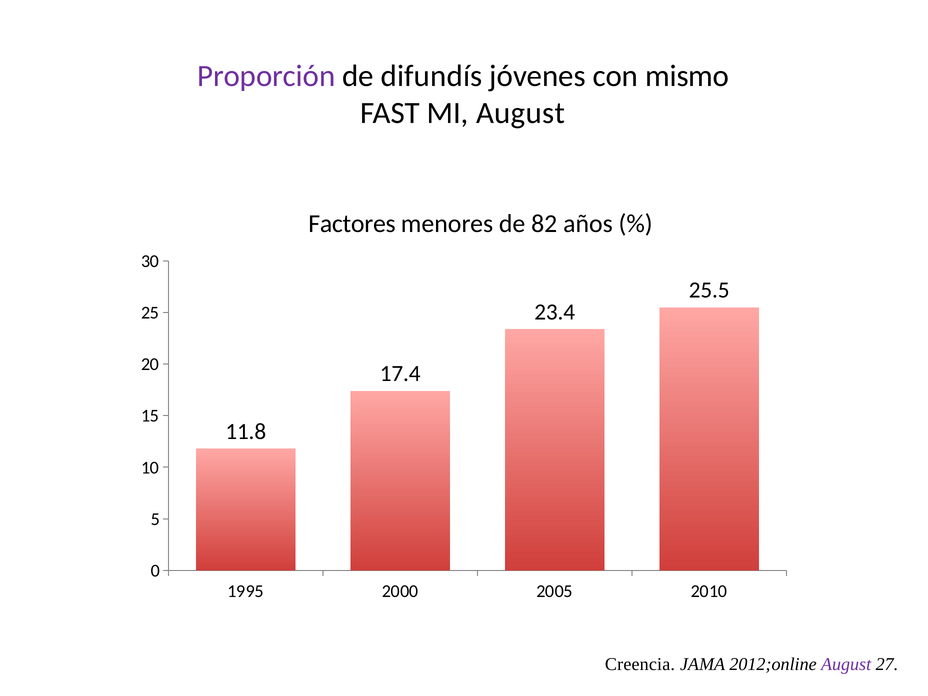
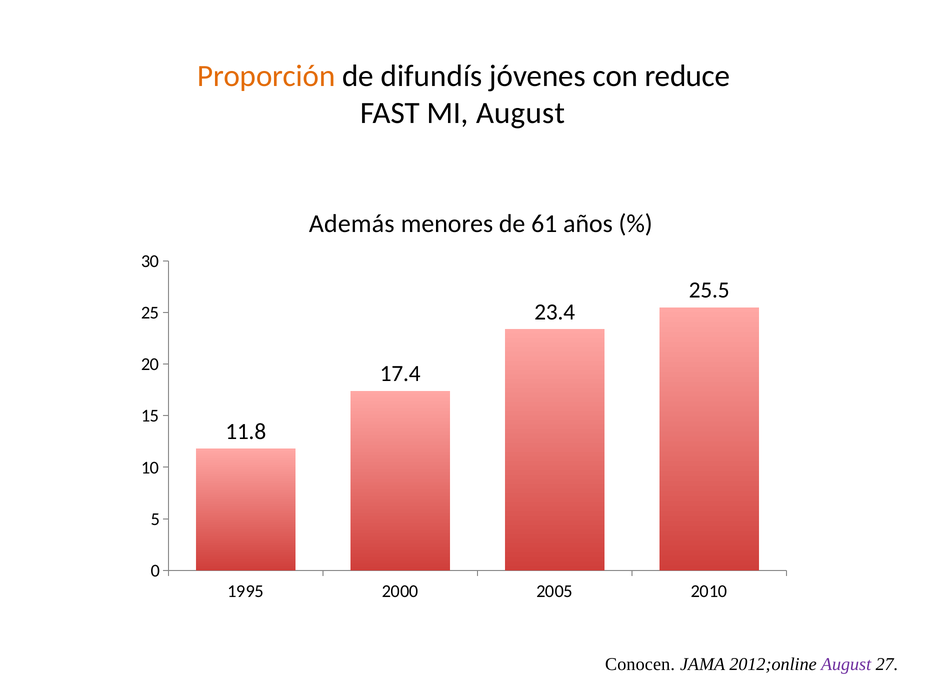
Proporción colour: purple -> orange
mismo: mismo -> reduce
Factores: Factores -> Además
82: 82 -> 61
Creencia: Creencia -> Conocen
